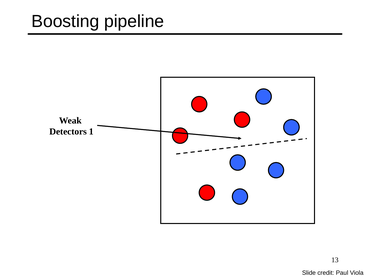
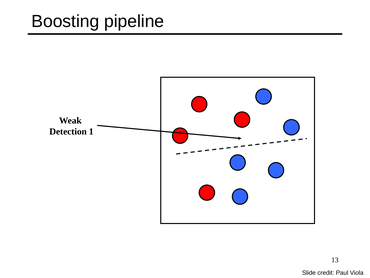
Detectors: Detectors -> Detection
